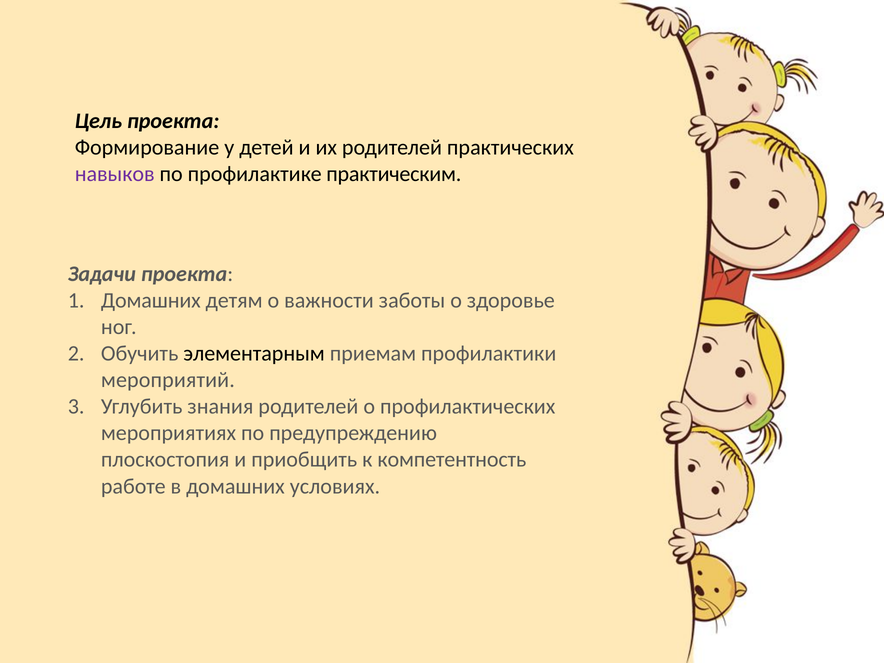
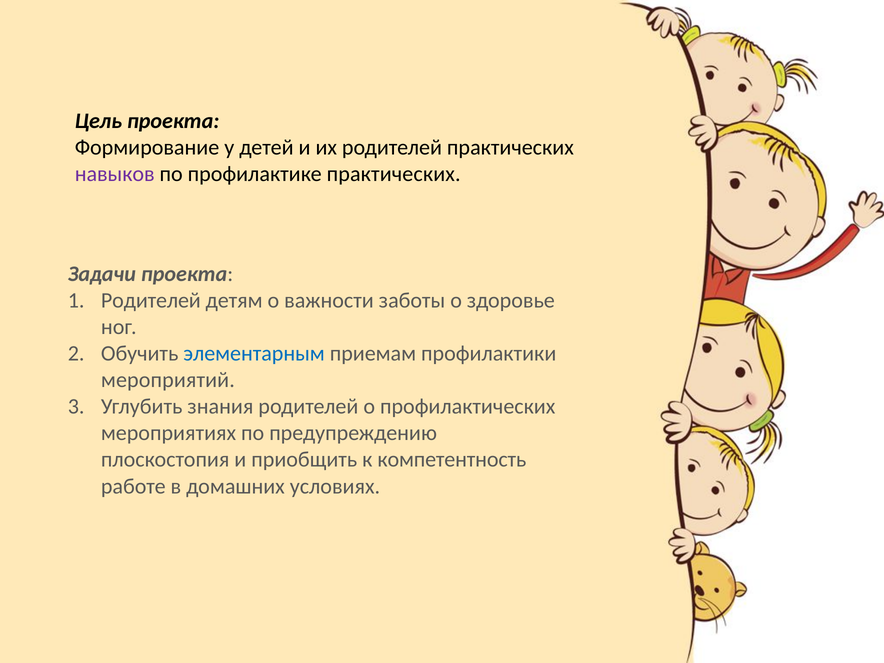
профилактике практическим: практическим -> практических
Домашних at (151, 301): Домашних -> Родителей
элементарным colour: black -> blue
